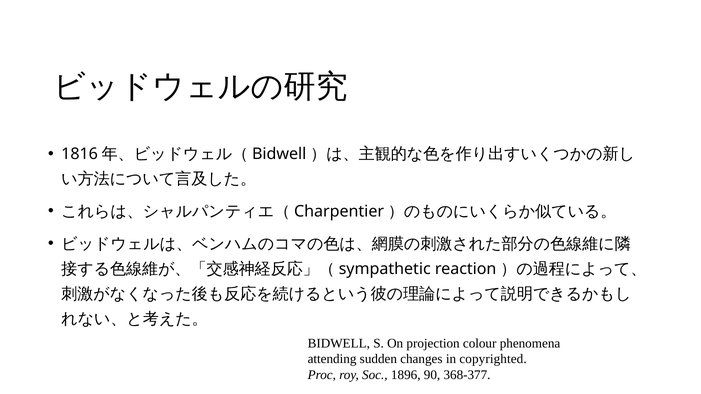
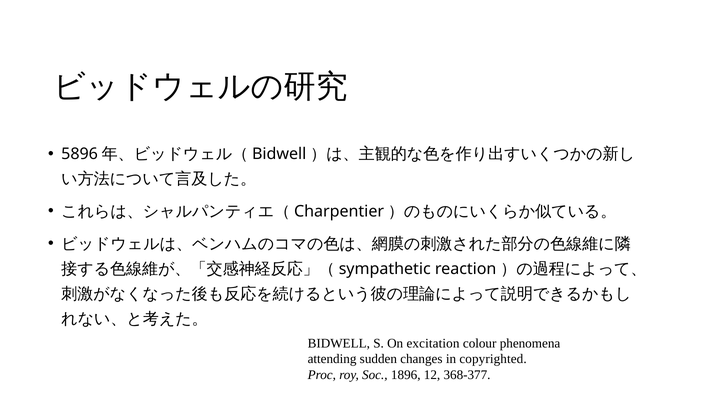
1816: 1816 -> 5896
projection: projection -> excitation
90: 90 -> 12
